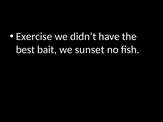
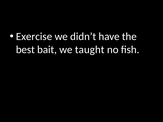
sunset: sunset -> taught
